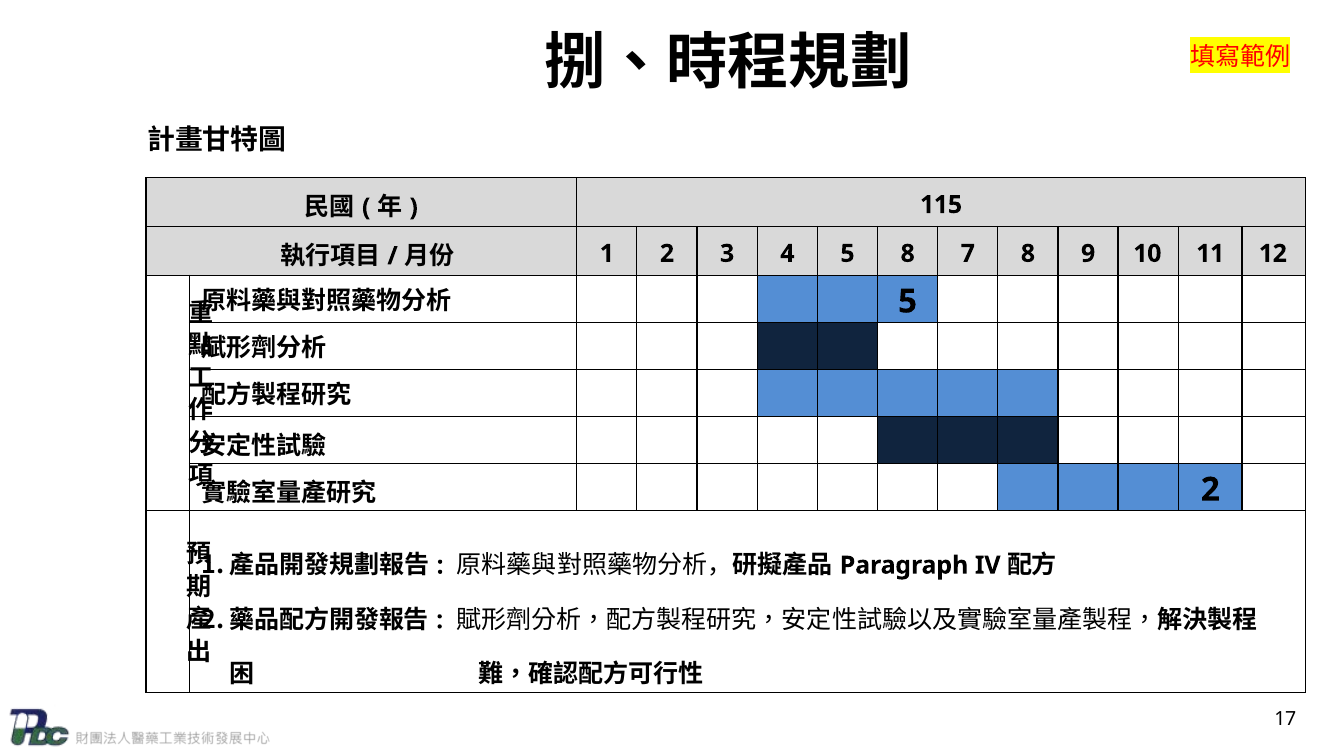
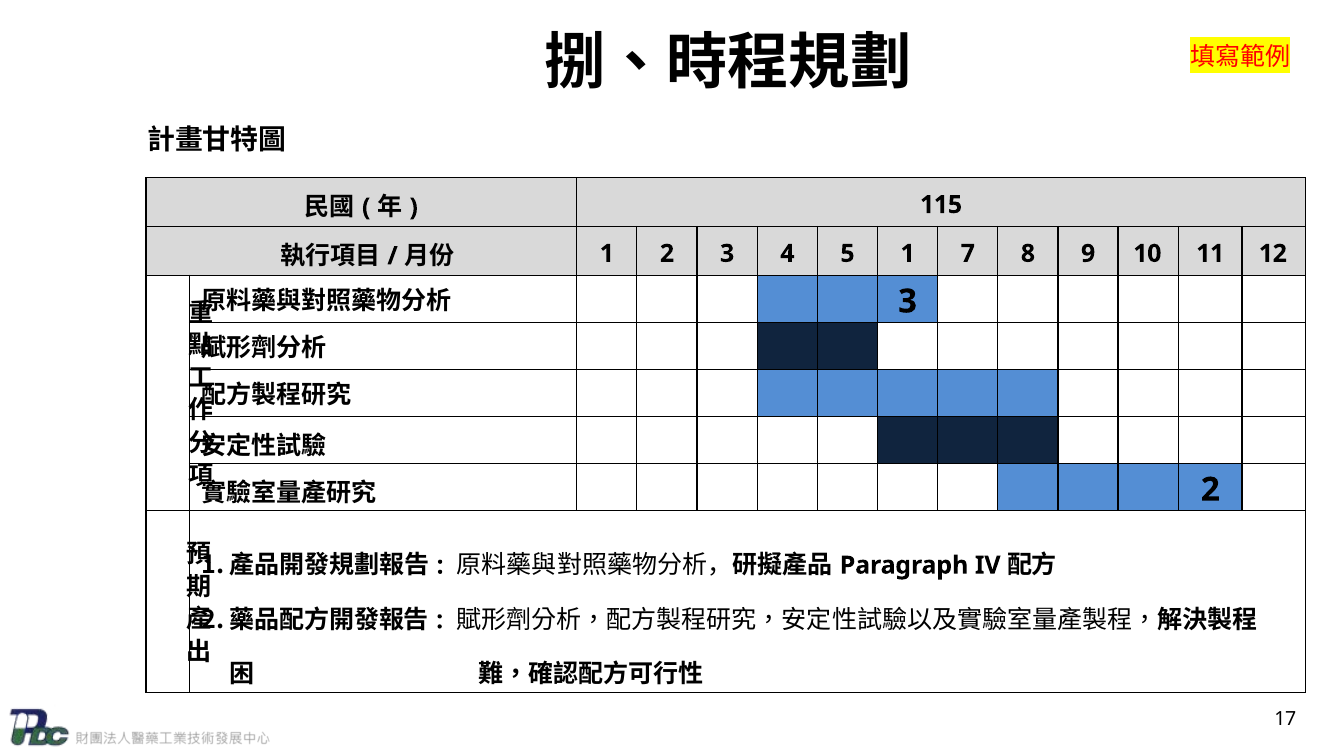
5 8: 8 -> 1
5 at (908, 301): 5 -> 3
